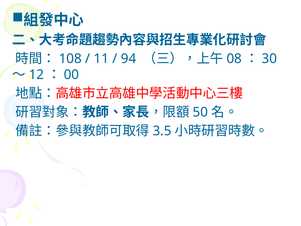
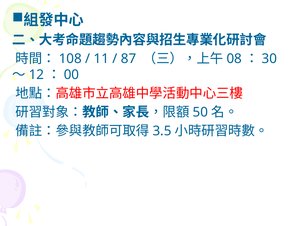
94: 94 -> 87
